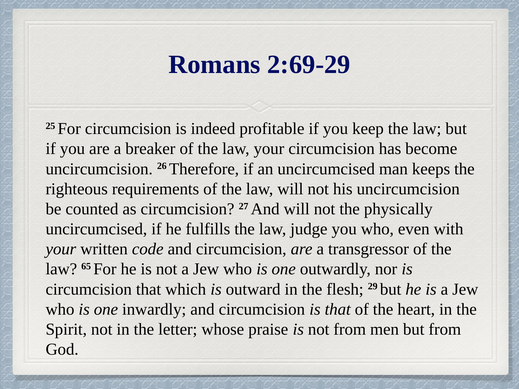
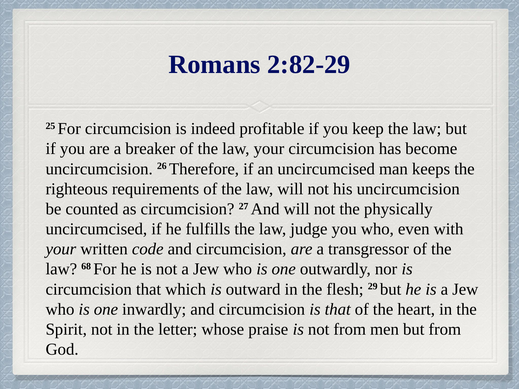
2:69-29: 2:69-29 -> 2:82-29
65: 65 -> 68
